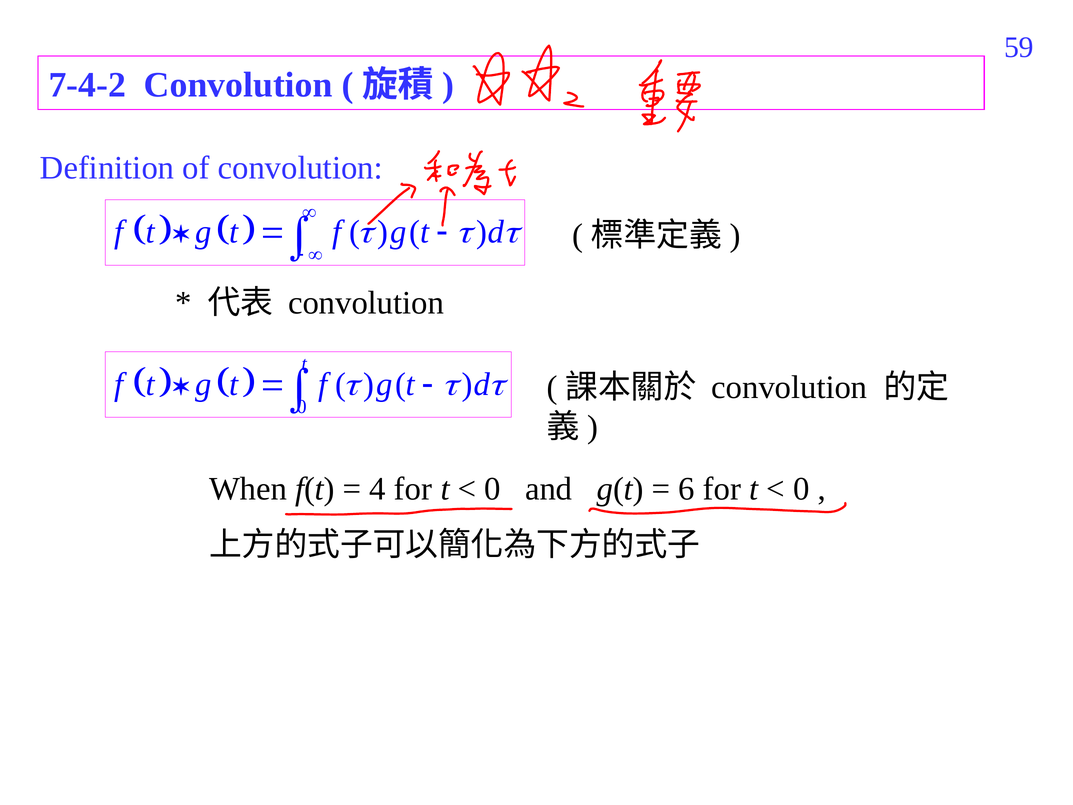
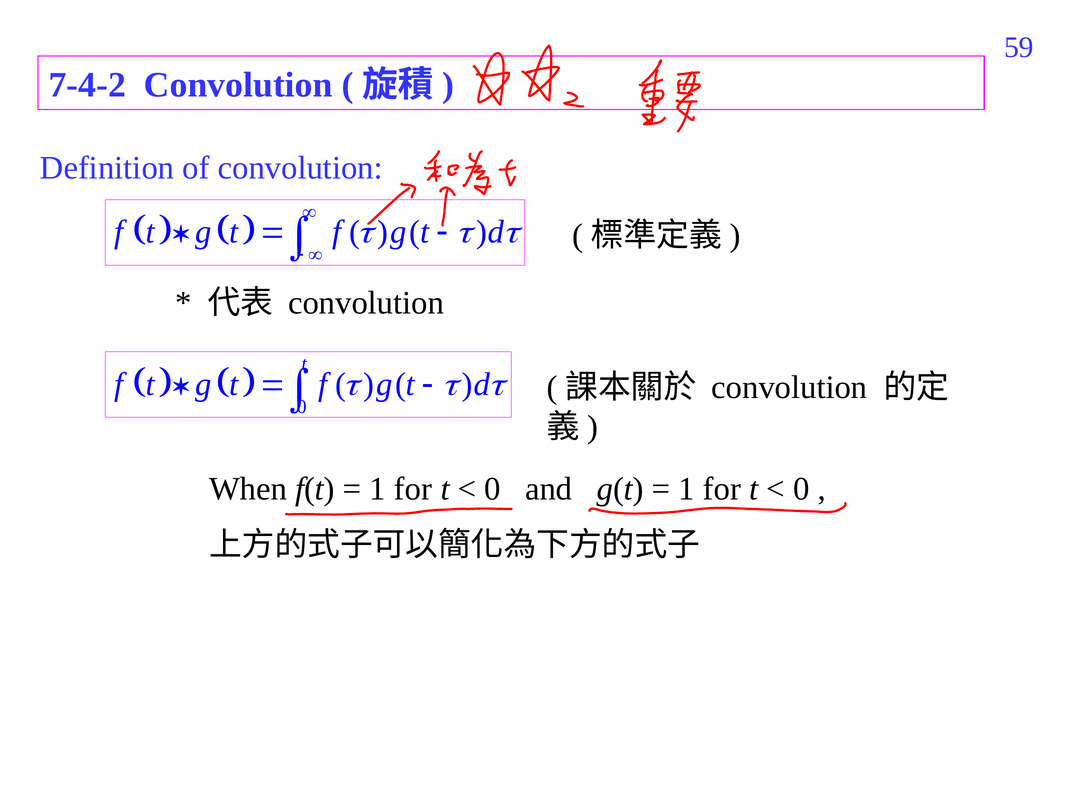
4 at (378, 489): 4 -> 1
6 at (687, 489): 6 -> 1
